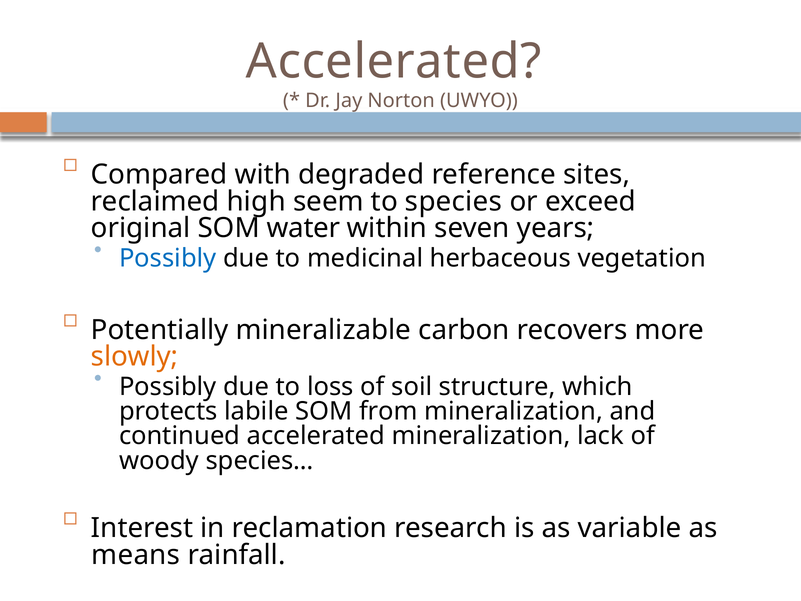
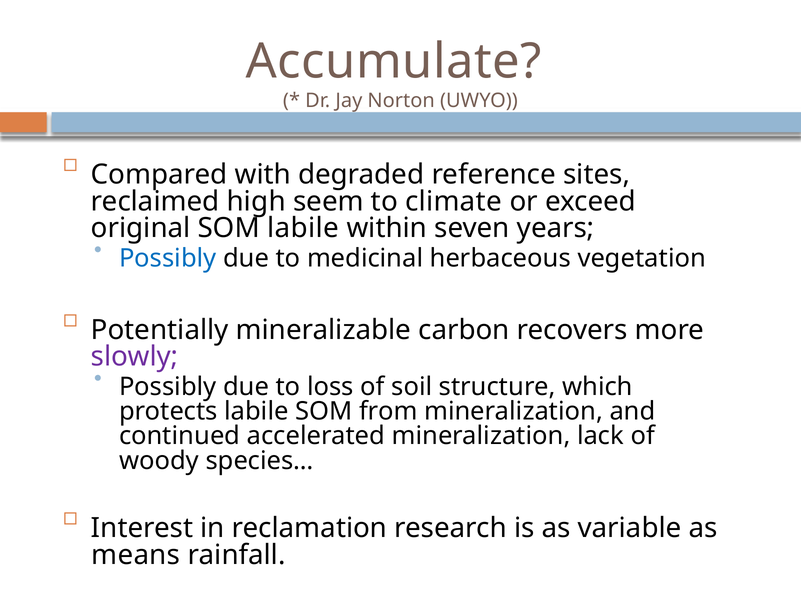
Accelerated at (394, 61): Accelerated -> Accumulate
species: species -> climate
SOM water: water -> labile
slowly colour: orange -> purple
